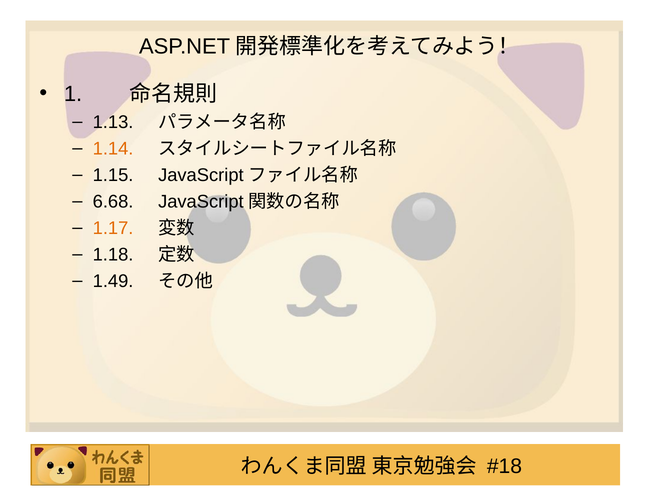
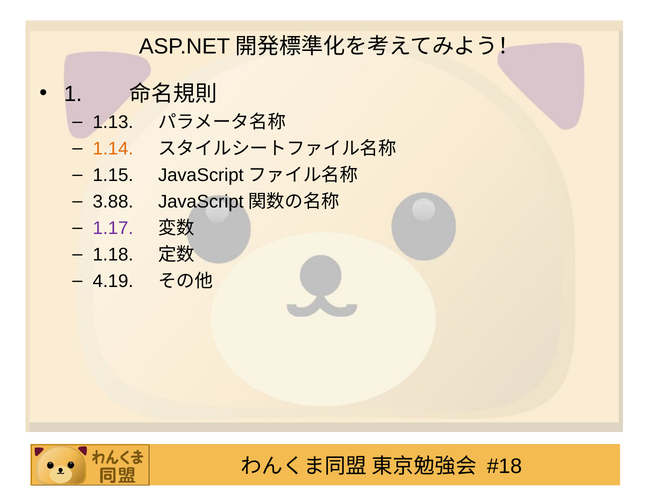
6.68: 6.68 -> 3.88
1.17 colour: orange -> purple
1.49: 1.49 -> 4.19
